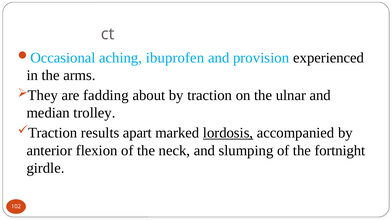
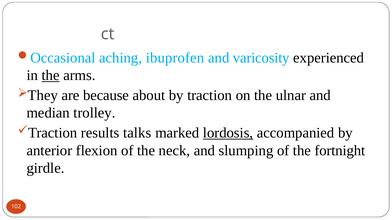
provision: provision -> varicosity
the at (51, 75) underline: none -> present
fadding: fadding -> because
apart: apart -> talks
